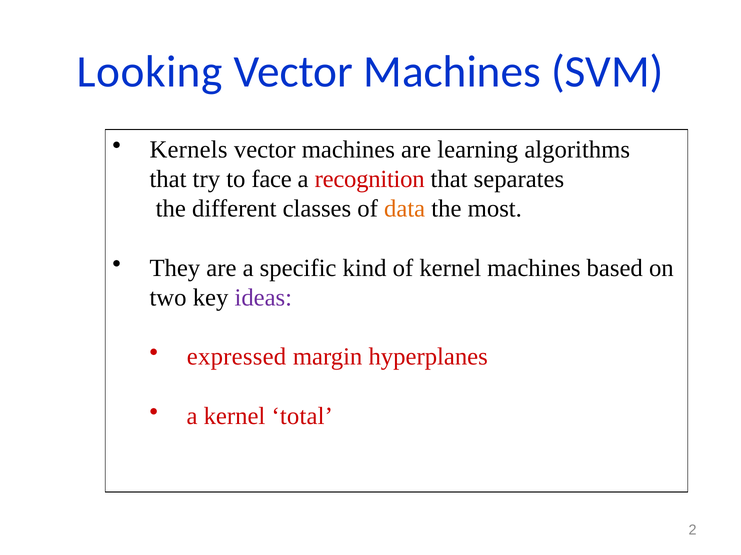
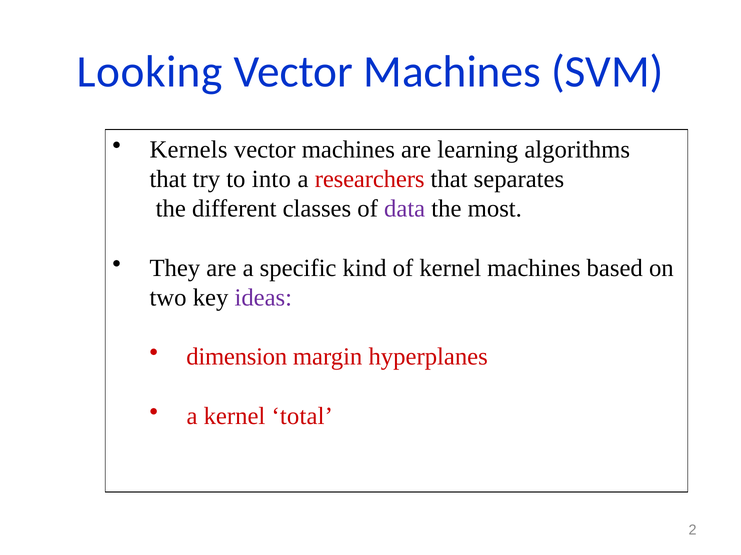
face: face -> into
recognition: recognition -> researchers
data colour: orange -> purple
expressed: expressed -> dimension
